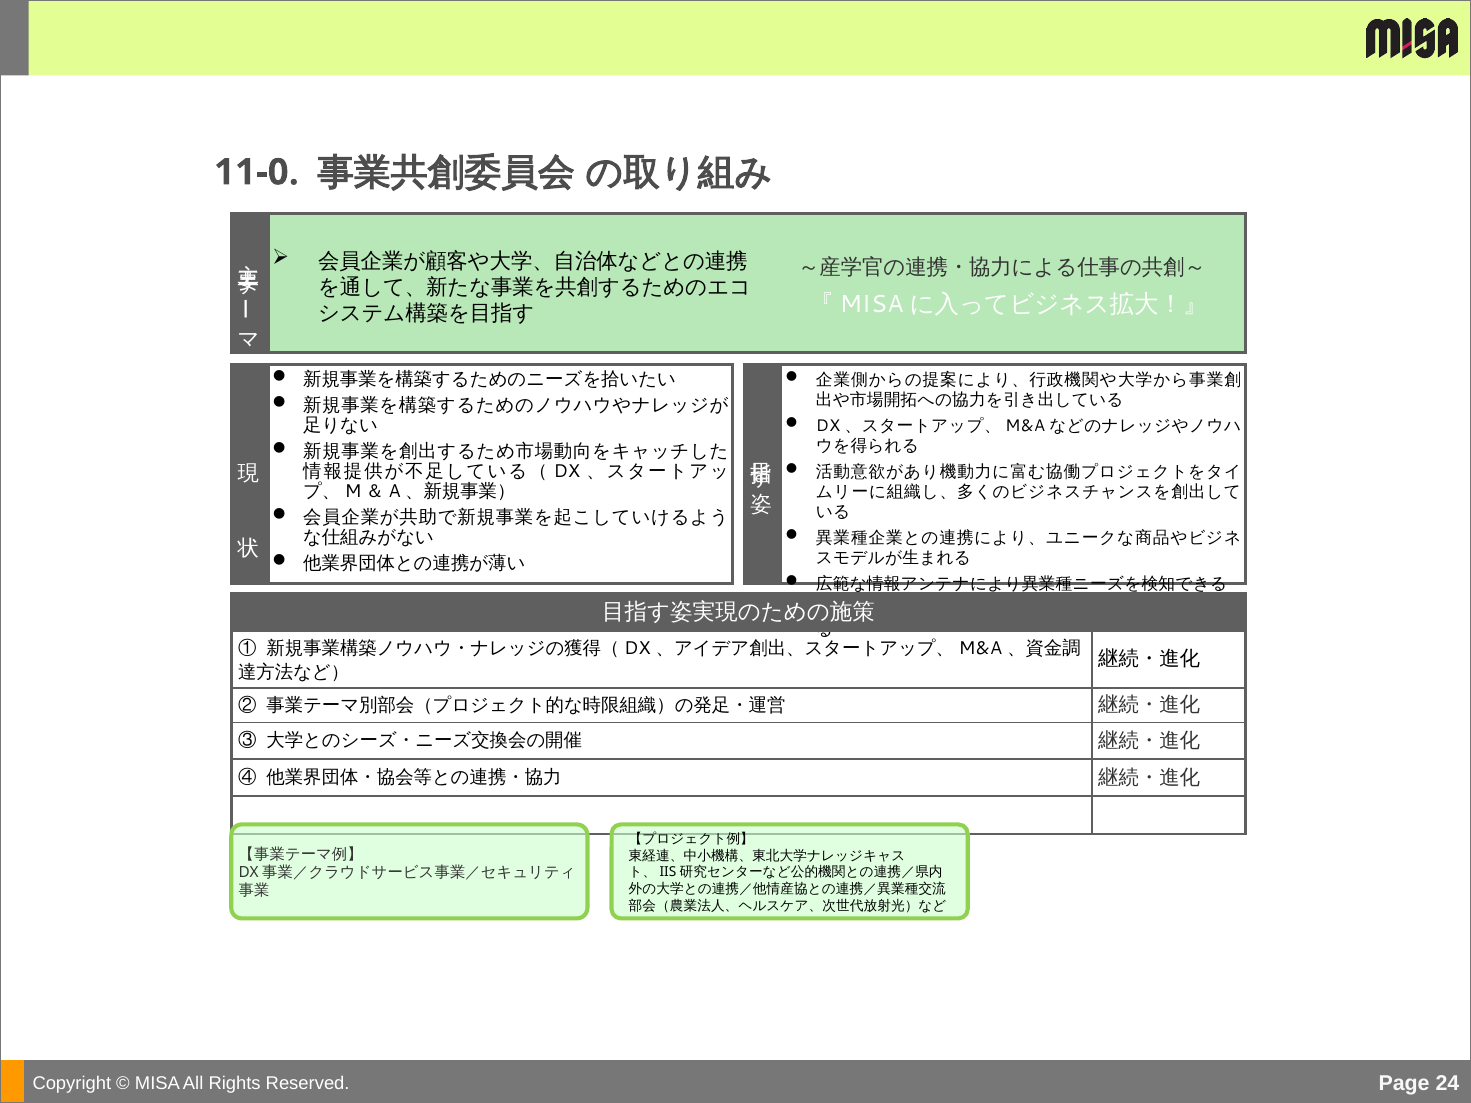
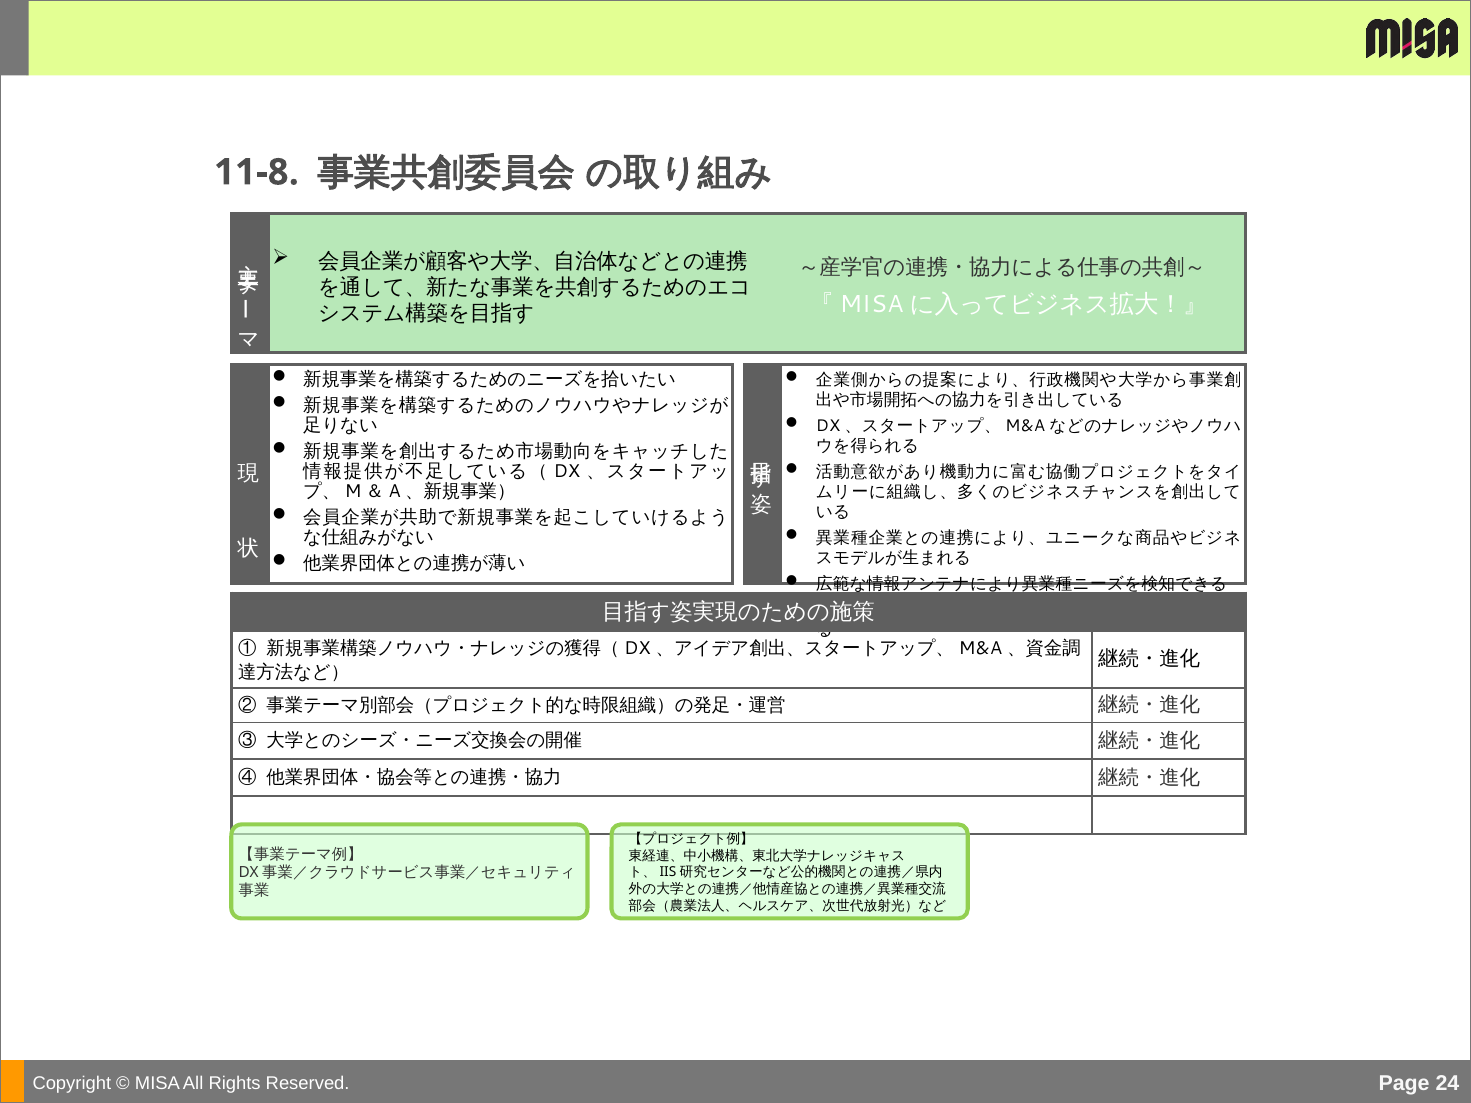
11-0: 11-0 -> 11-8
